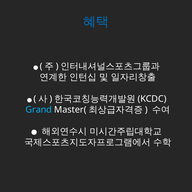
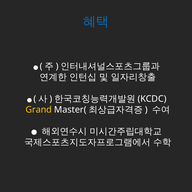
Grand colour: light blue -> yellow
